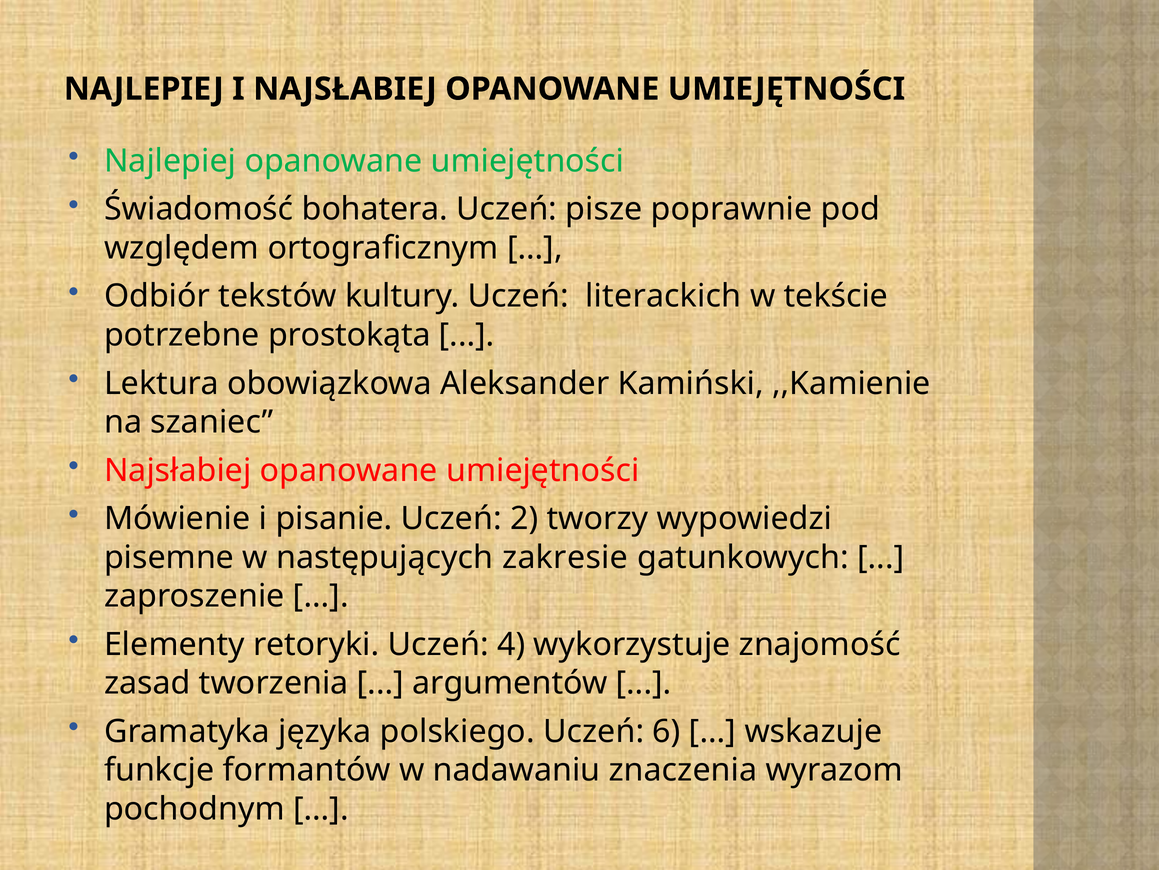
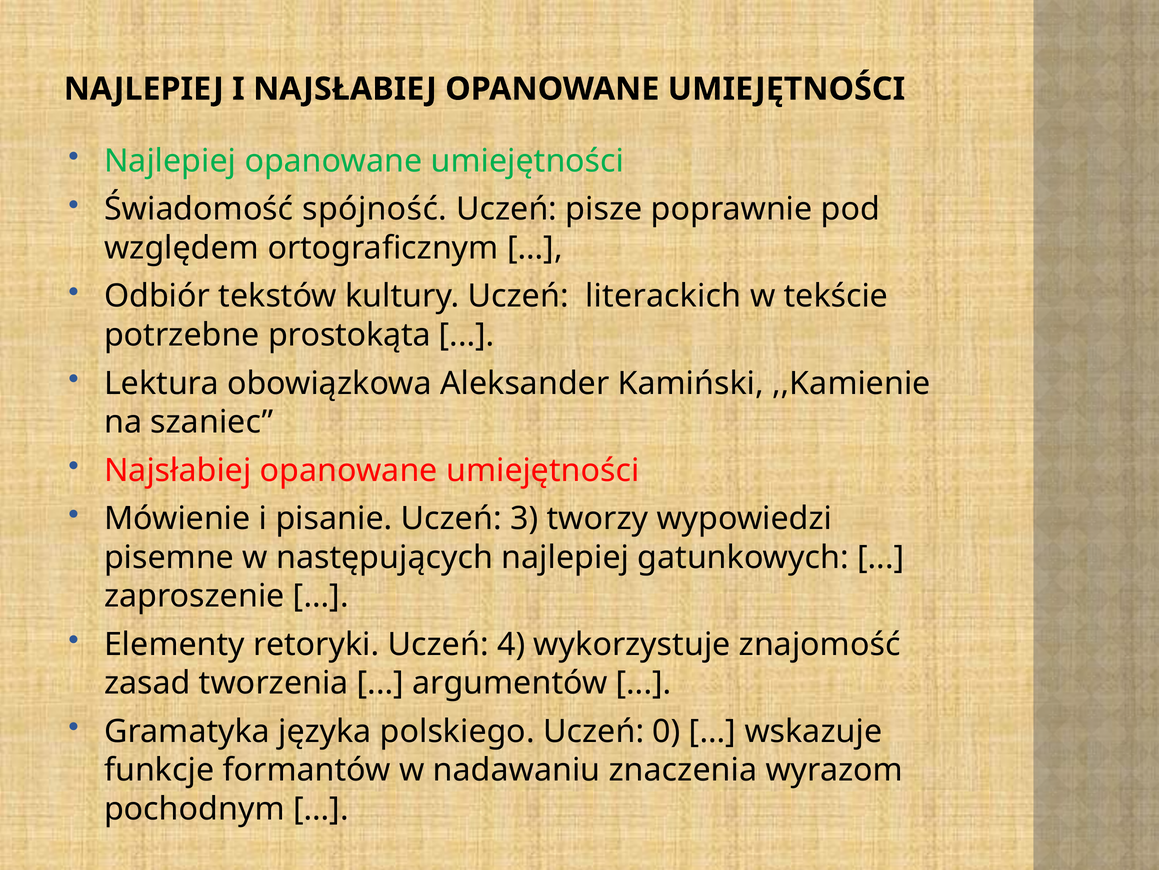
bohatera: bohatera -> spójność
2: 2 -> 3
następujących zakresie: zakresie -> najlepiej
6: 6 -> 0
